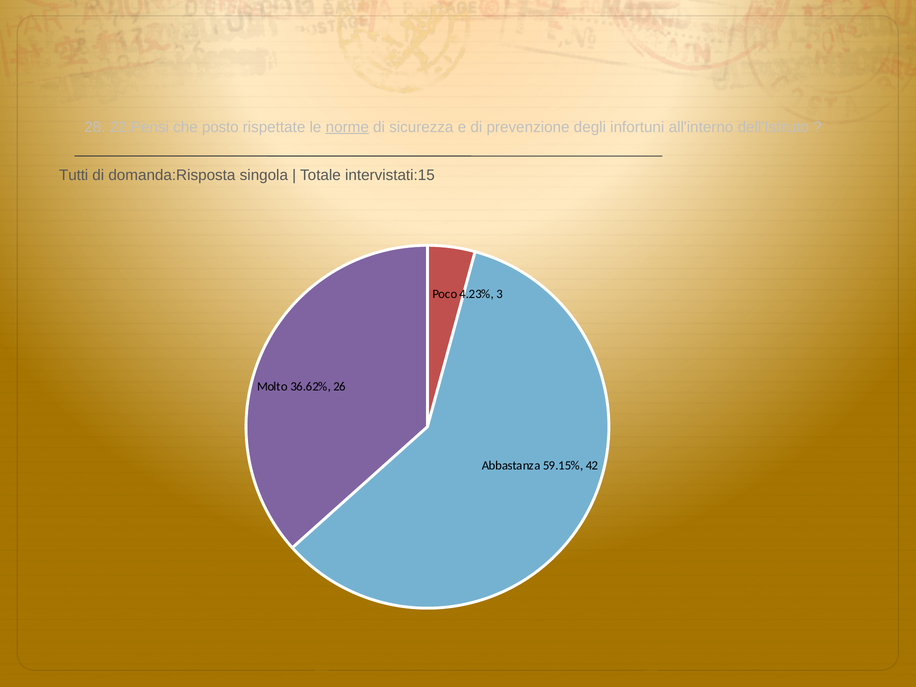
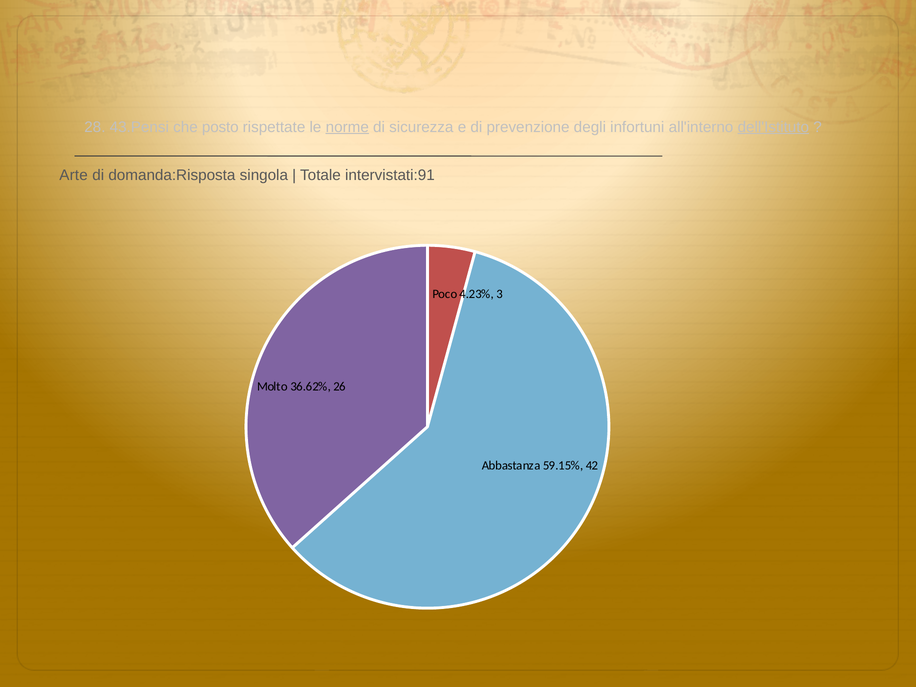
22.Pensi: 22.Pensi -> 43.Pensi
dell'Istituto underline: none -> present
Tutti: Tutti -> Arte
intervistati:15: intervistati:15 -> intervistati:91
